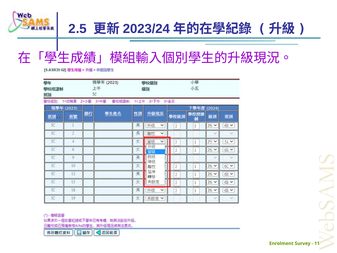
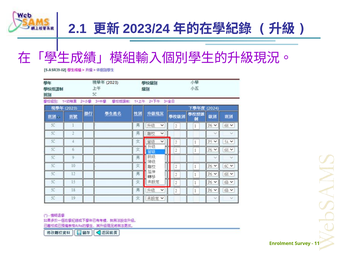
2.5: 2.5 -> 2.1
